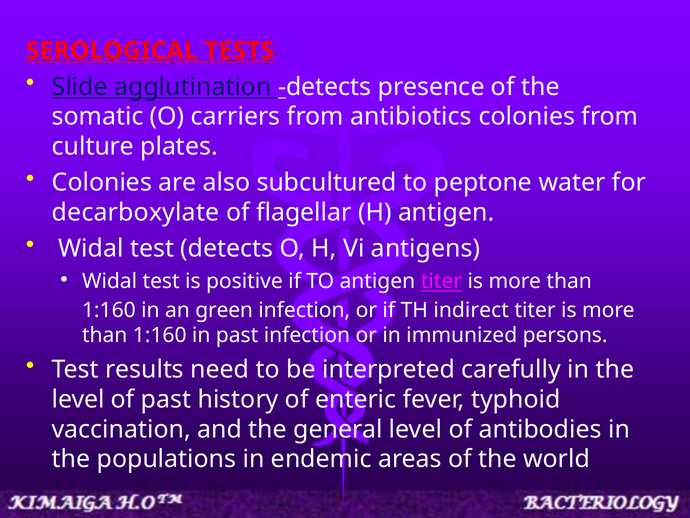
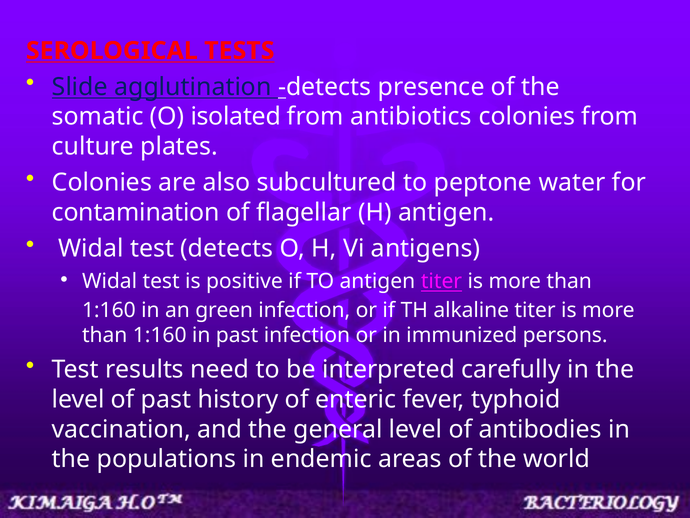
carriers: carriers -> isolated
decarboxylate: decarboxylate -> contamination
indirect: indirect -> alkaline
